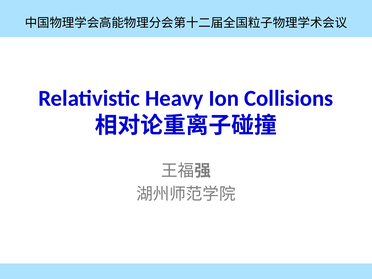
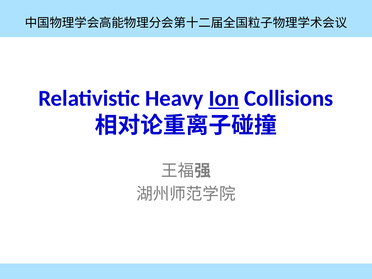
Ion underline: none -> present
